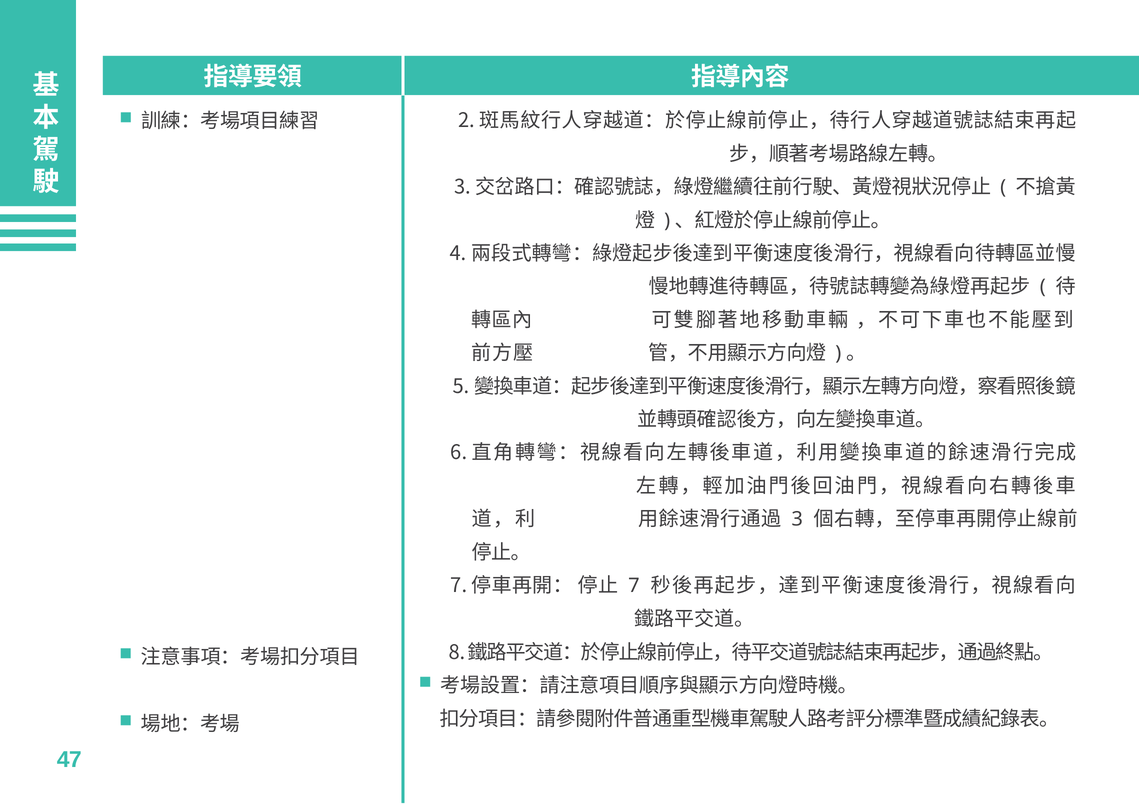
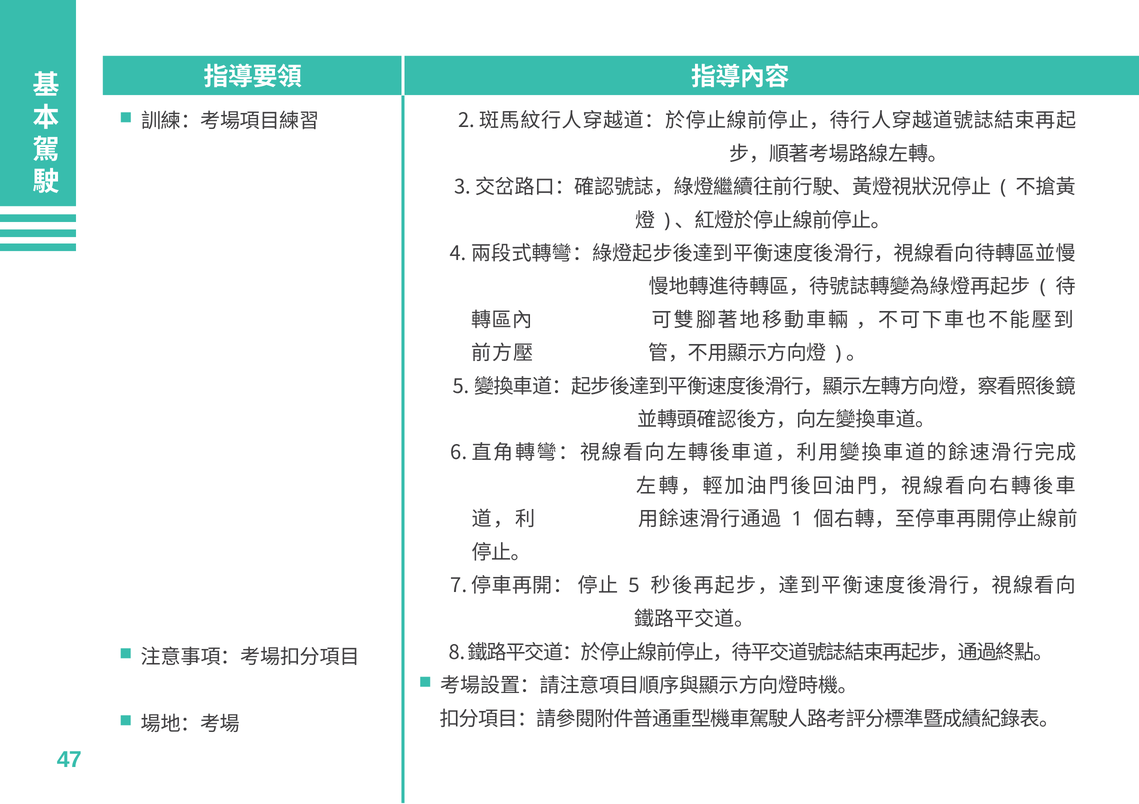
3: 3 -> 1
7: 7 -> 5
